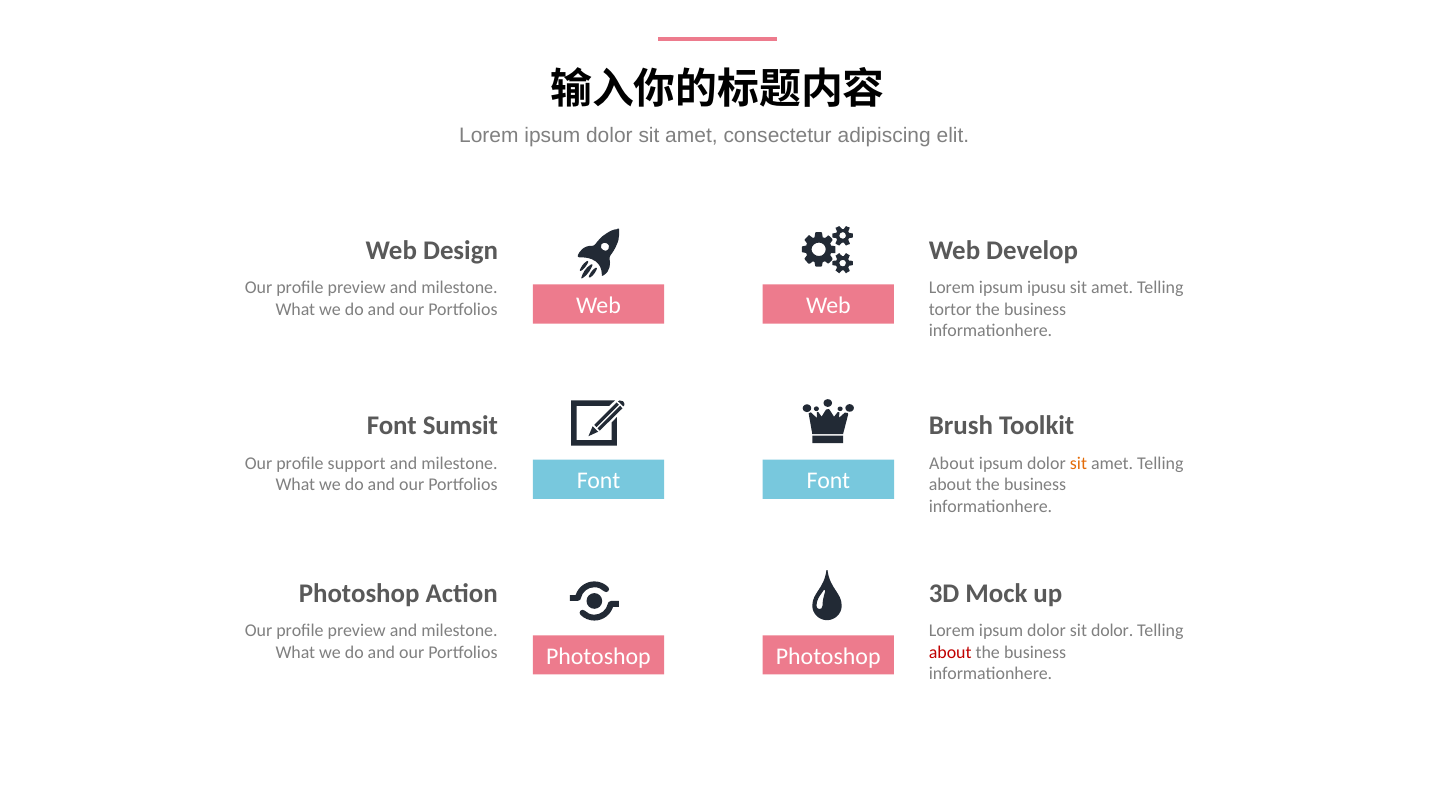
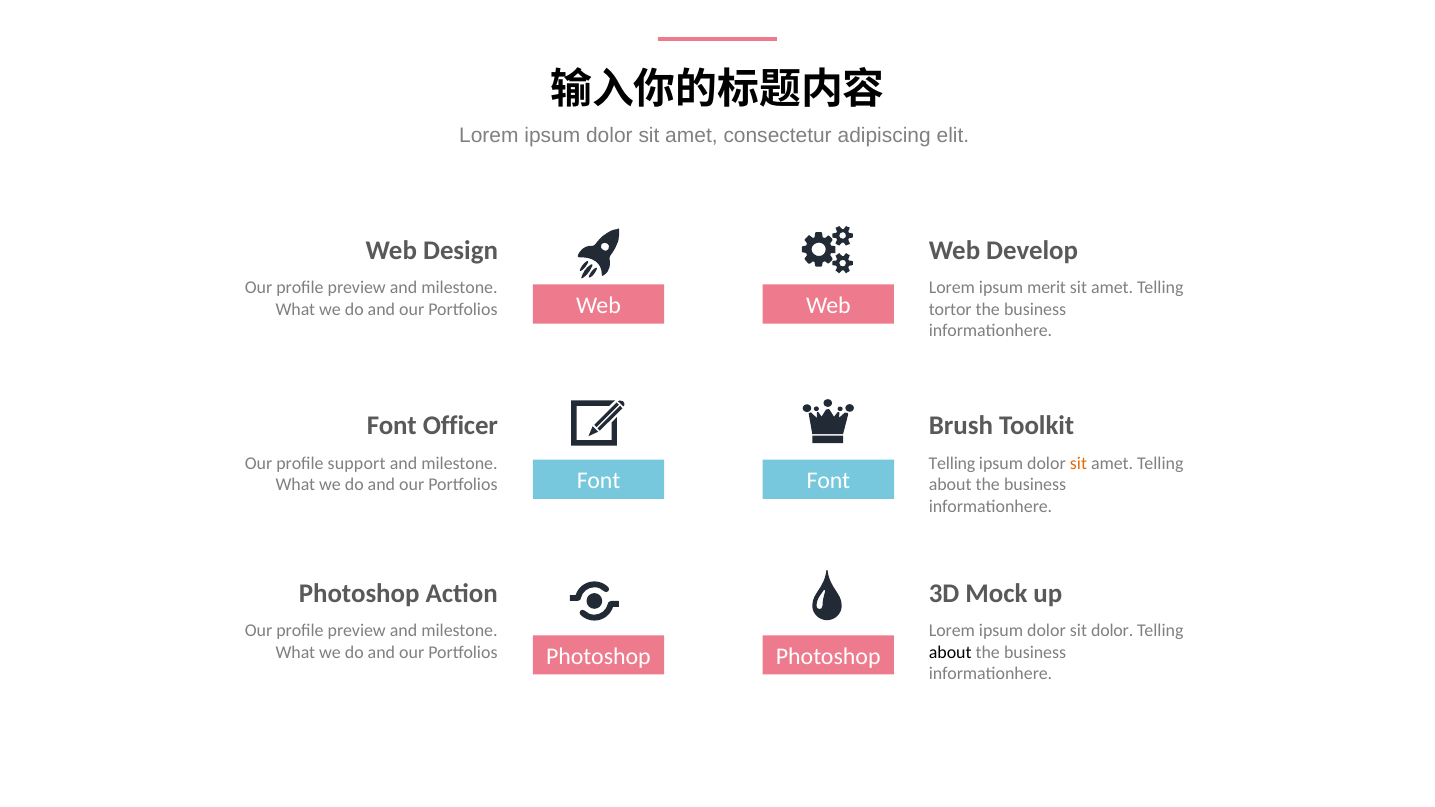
ipusu: ipusu -> merit
Sumsit: Sumsit -> Officer
About at (952, 464): About -> Telling
about at (950, 653) colour: red -> black
